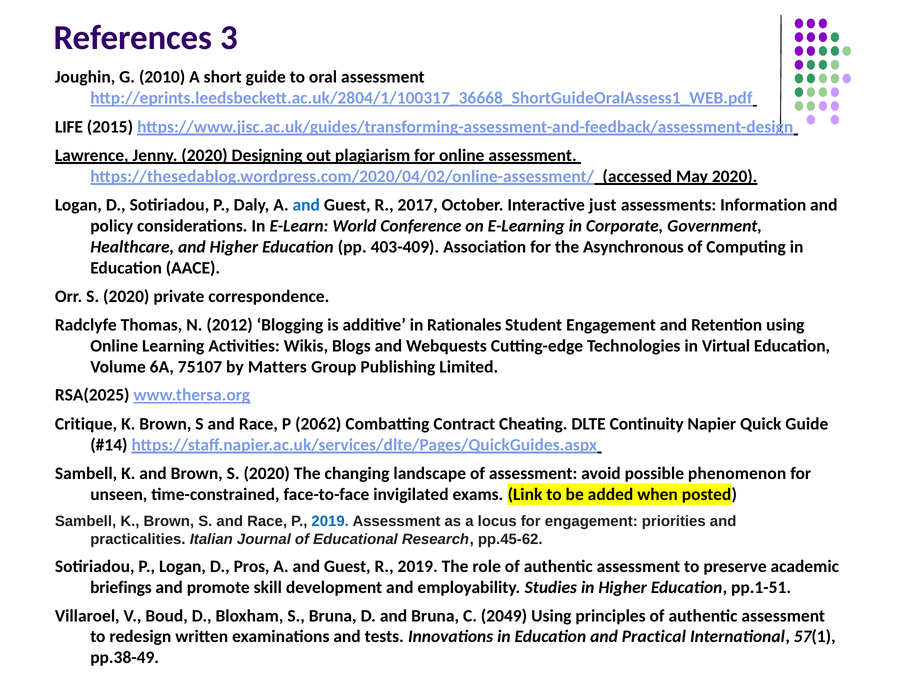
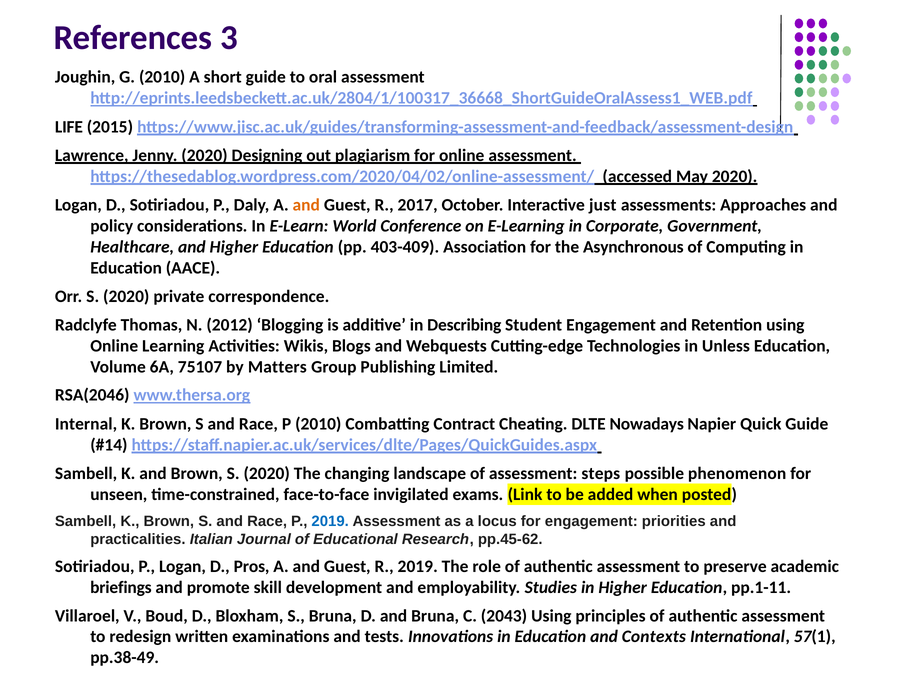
and at (306, 205) colour: blue -> orange
Information: Information -> Approaches
Rationales: Rationales -> Describing
Virtual: Virtual -> Unless
RSA(2025: RSA(2025 -> RSA(2046
Critique: Critique -> Internal
P 2062: 2062 -> 2010
Continuity: Continuity -> Nowadays
avoid: avoid -> steps
pp.1-51: pp.1-51 -> pp.1-11
2049: 2049 -> 2043
Practical: Practical -> Contexts
